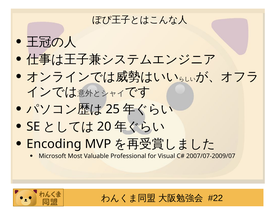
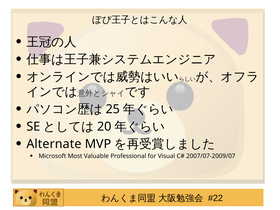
Encoding: Encoding -> Alternate
